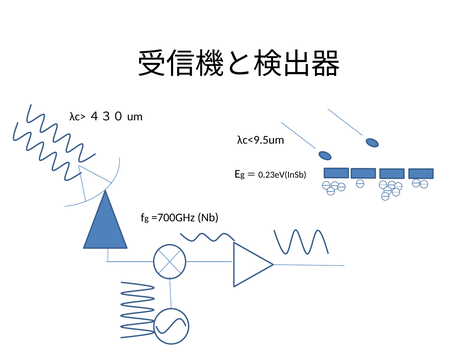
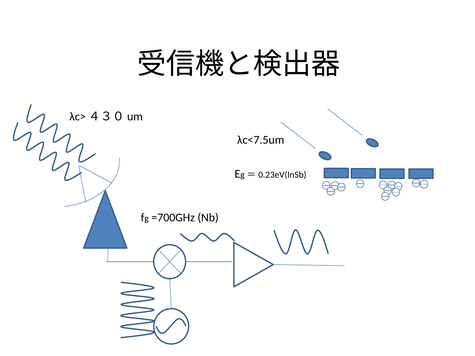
λc<9.5um: λc<9.5um -> λc<7.5um
